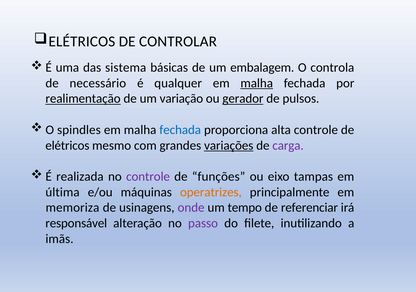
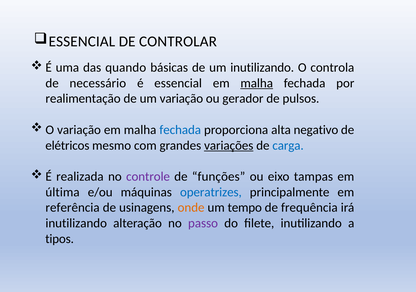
ELÉTRICOS at (82, 41): ELÉTRICOS -> ESSENCIAL
sistema: sistema -> quando
um embalagem: embalagem -> inutilizando
é qualquer: qualquer -> essencial
realimentação underline: present -> none
gerador underline: present -> none
O spindles: spindles -> variação
alta controle: controle -> negativo
carga colour: purple -> blue
operatrizes colour: orange -> blue
memoriza: memoriza -> referência
onde colour: purple -> orange
referenciar: referenciar -> frequência
responsável at (76, 223): responsável -> inutilizando
imãs: imãs -> tipos
